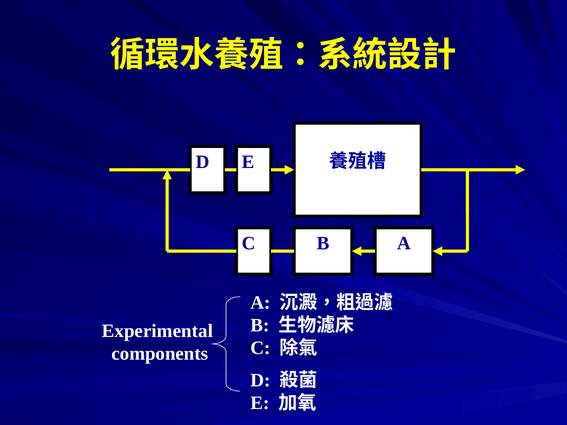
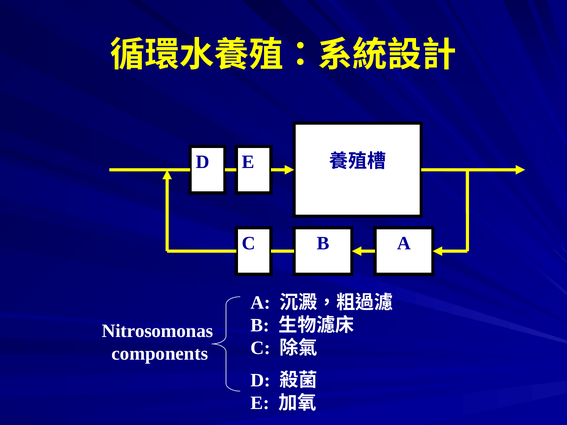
Experimental: Experimental -> Nitrosomonas
